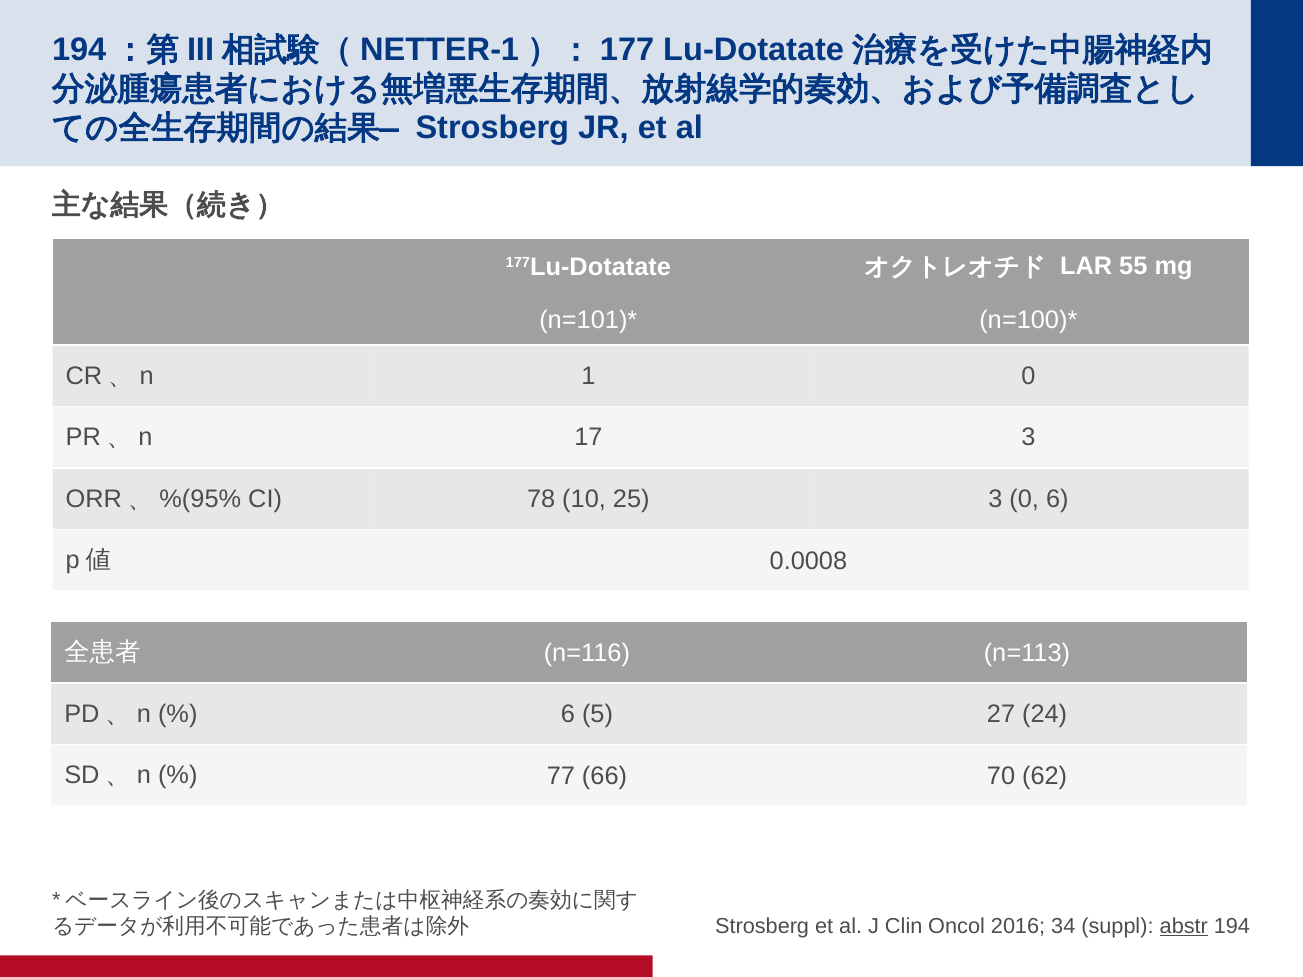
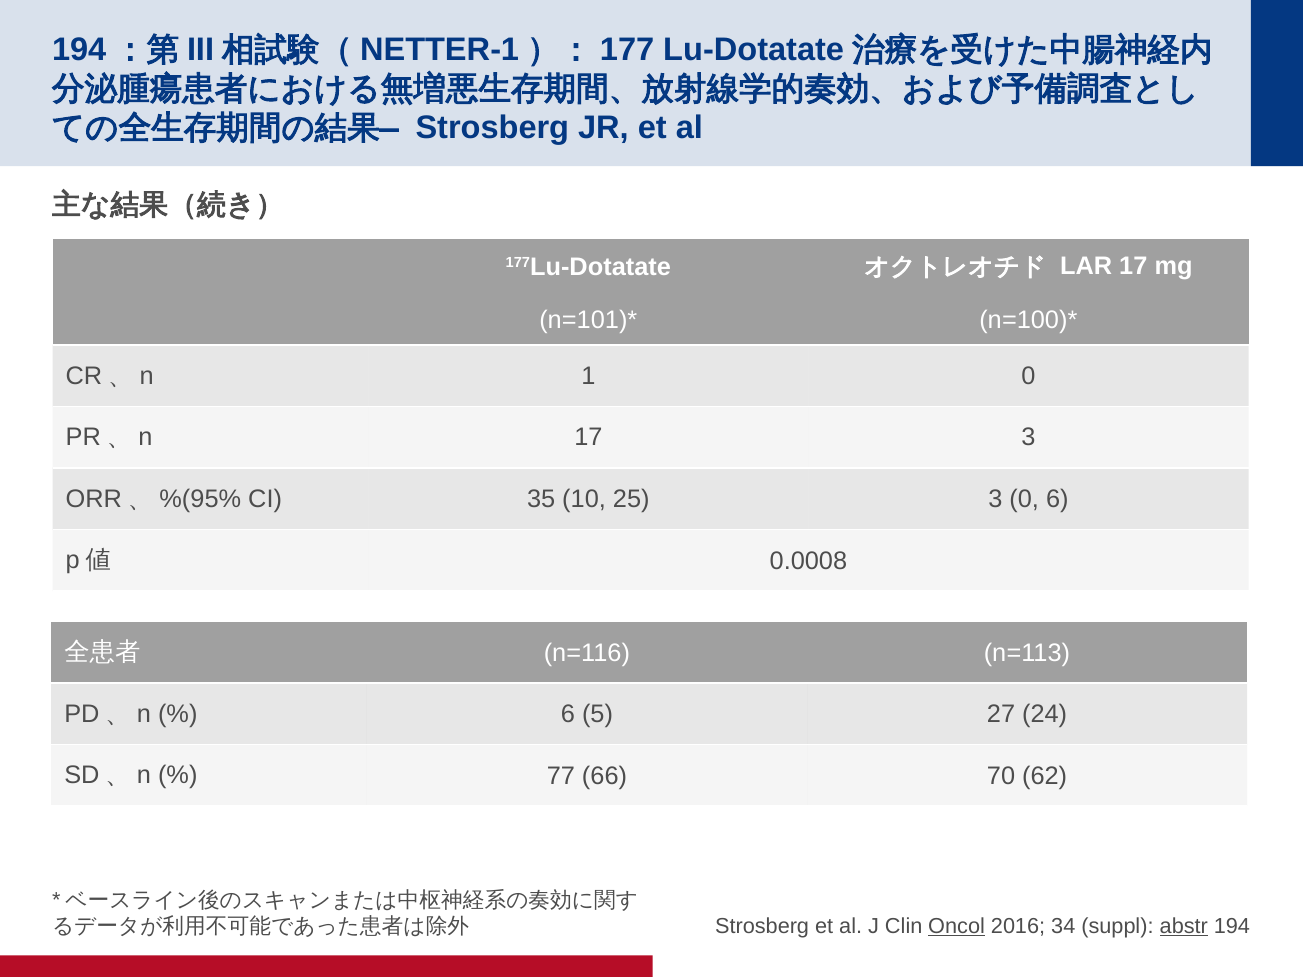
LAR 55: 55 -> 17
78: 78 -> 35
Oncol underline: none -> present
